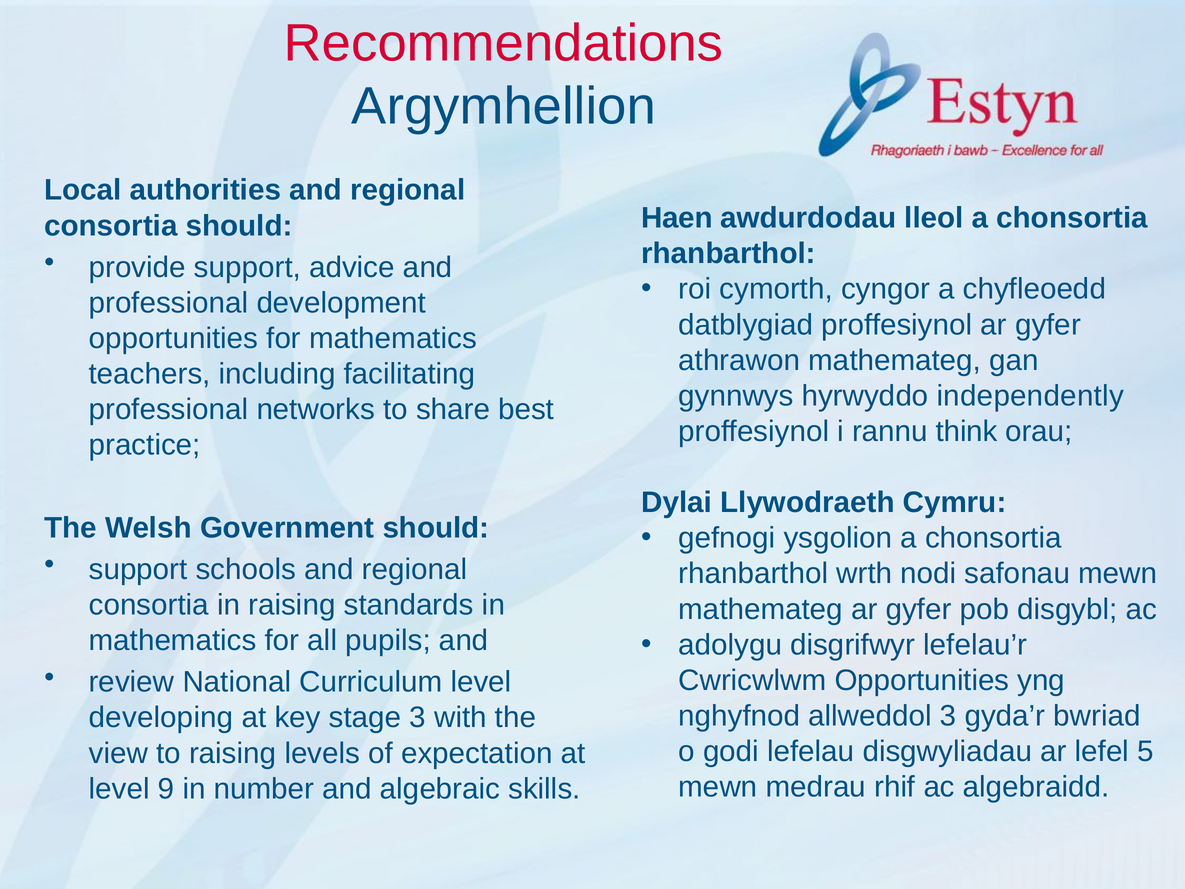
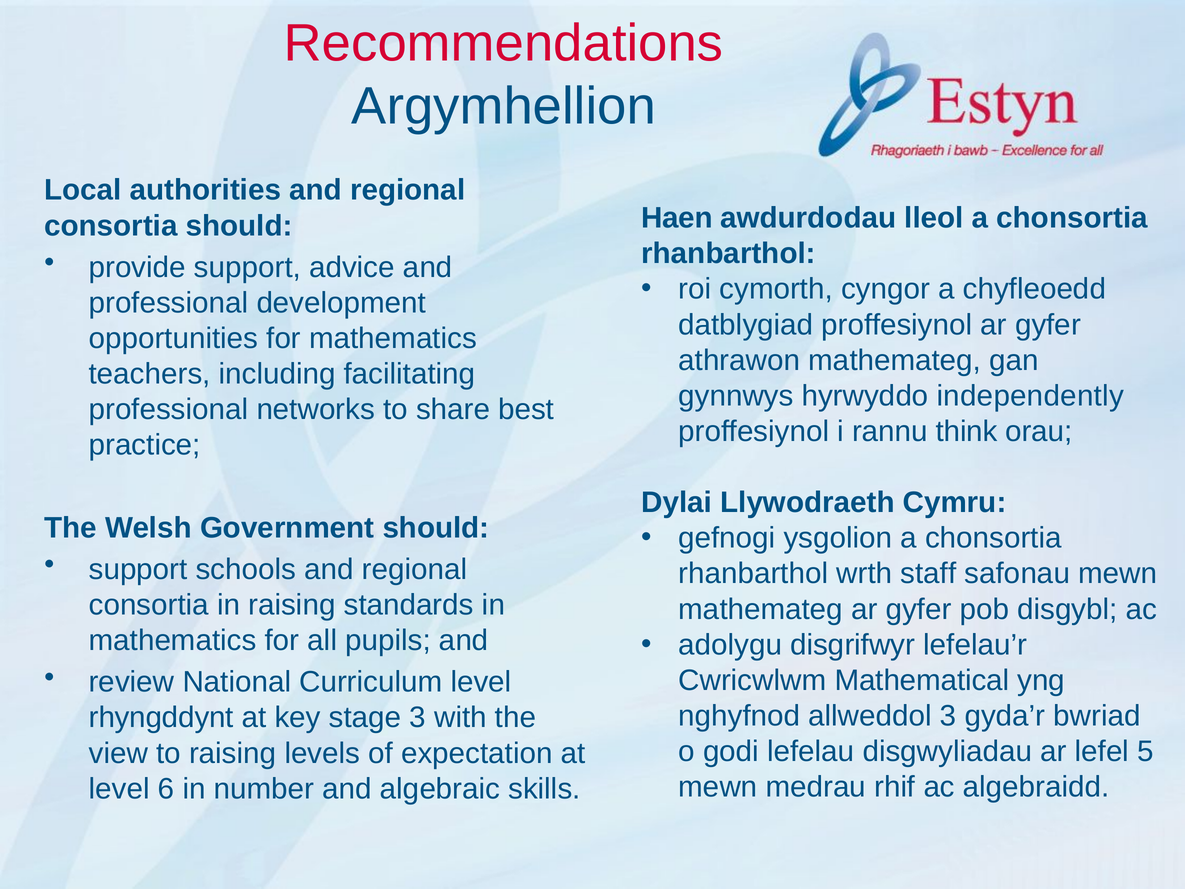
nodi: nodi -> staff
Cwricwlwm Opportunities: Opportunities -> Mathematical
developing: developing -> rhyngddynt
9: 9 -> 6
